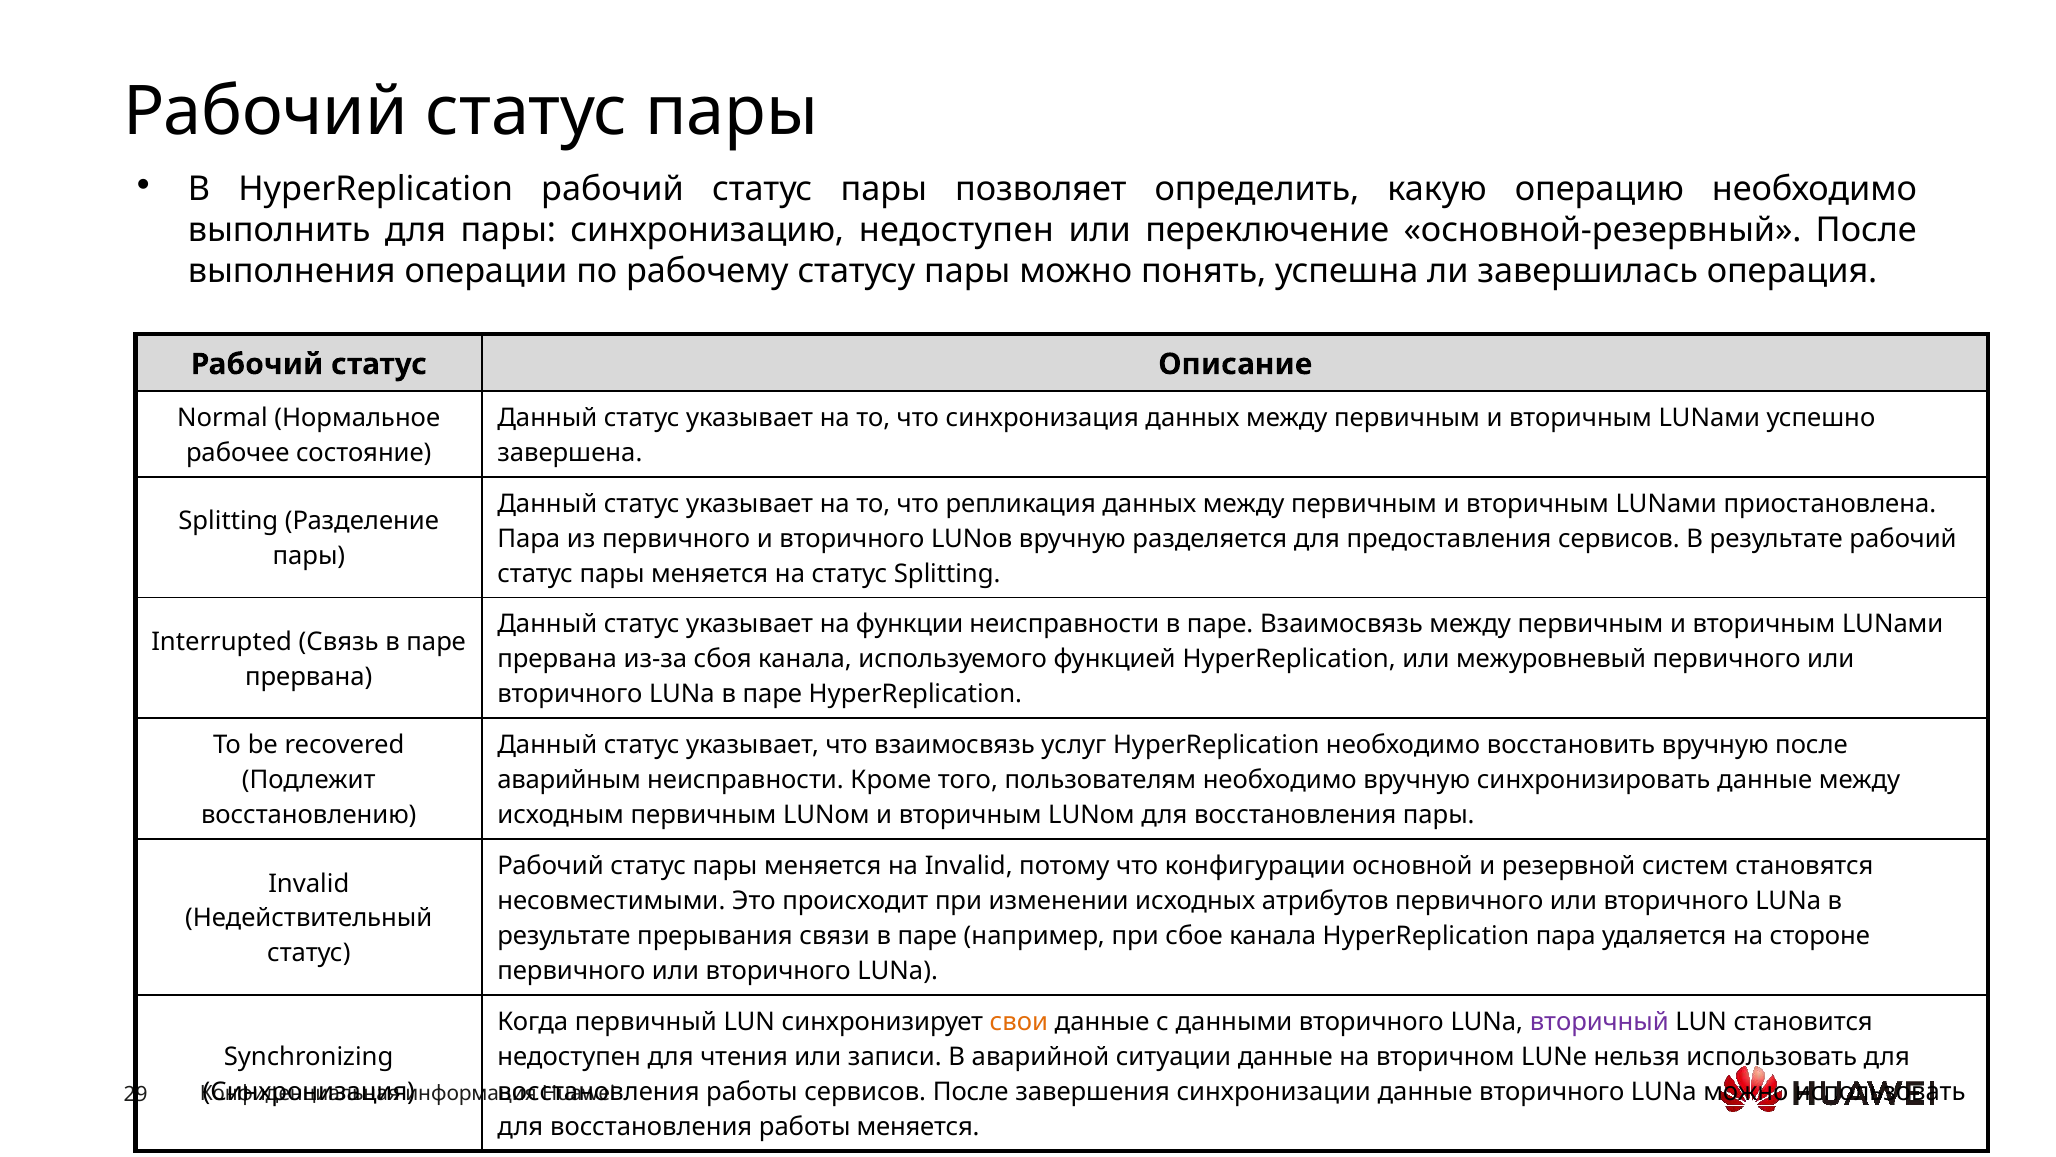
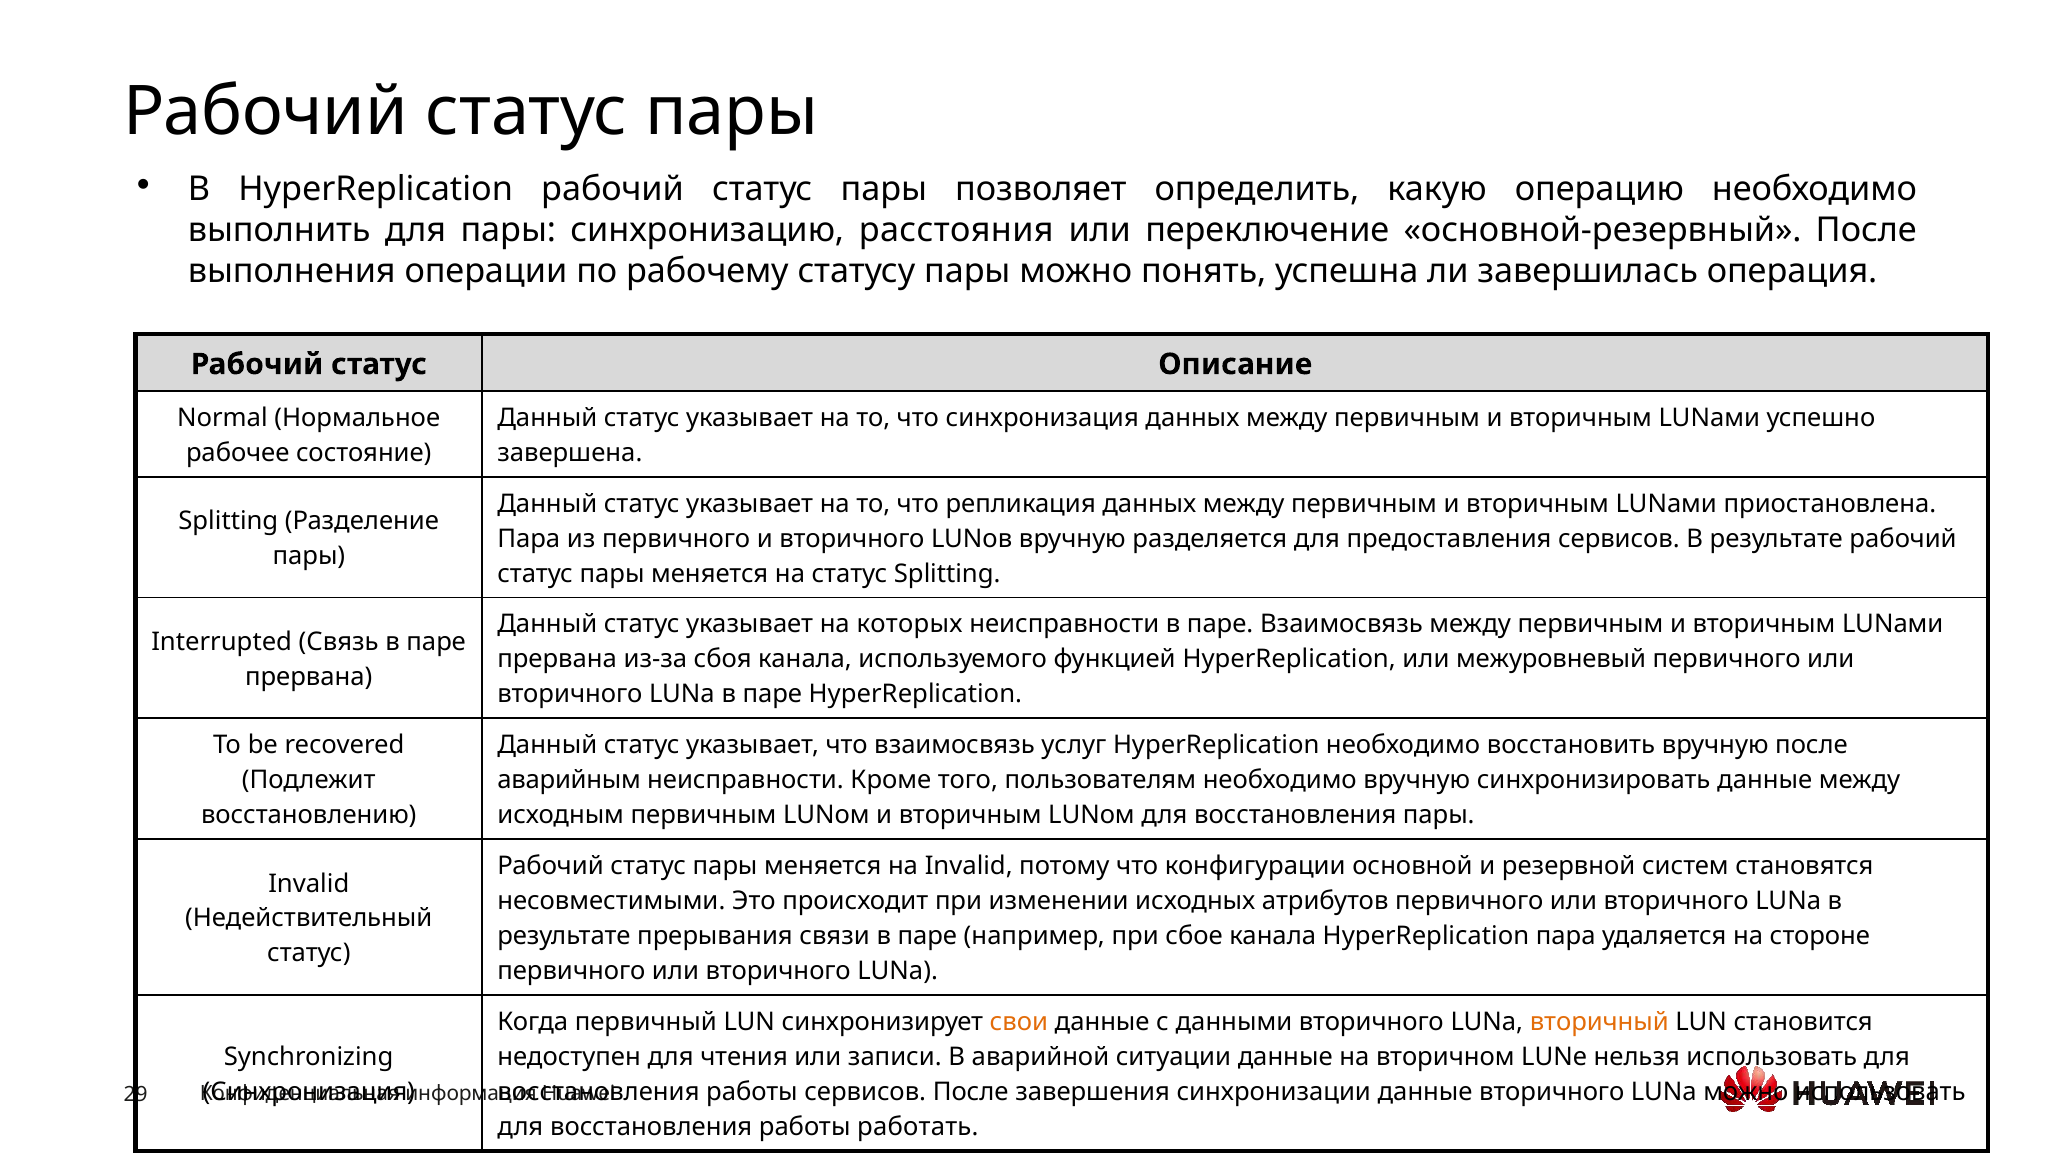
синхронизацию недоступен: недоступен -> расстояния
функции: функции -> которых
вторичный colour: purple -> orange
работы меняется: меняется -> работать
